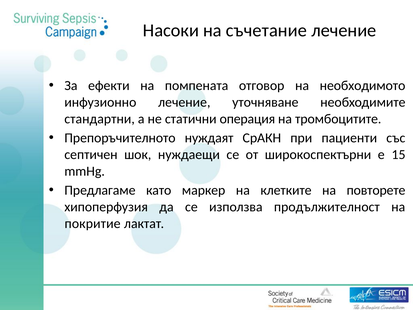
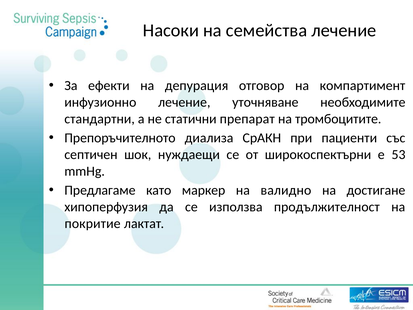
съчетание: съчетание -> семейства
помпената: помпената -> депурация
необходимото: необходимото -> компартимент
операция: операция -> препарат
нуждаят: нуждаят -> диализа
15: 15 -> 53
клетките: клетките -> валидно
повторете: повторете -> достигане
